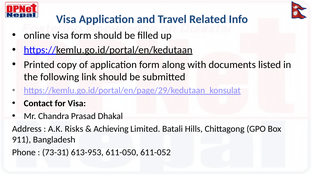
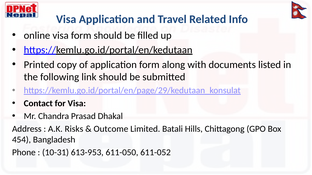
Achieving: Achieving -> Outcome
911: 911 -> 454
73-31: 73-31 -> 10-31
